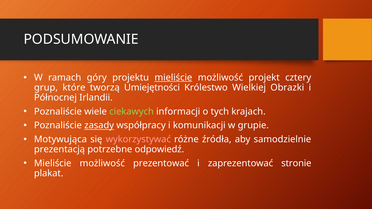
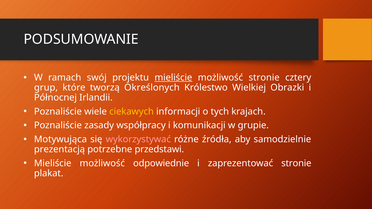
góry: góry -> swój
możliwość projekt: projekt -> stronie
Umiejętności: Umiejętności -> Określonych
ciekawych colour: light green -> yellow
zasady underline: present -> none
odpowiedź: odpowiedź -> przedstawi
prezentować: prezentować -> odpowiednie
